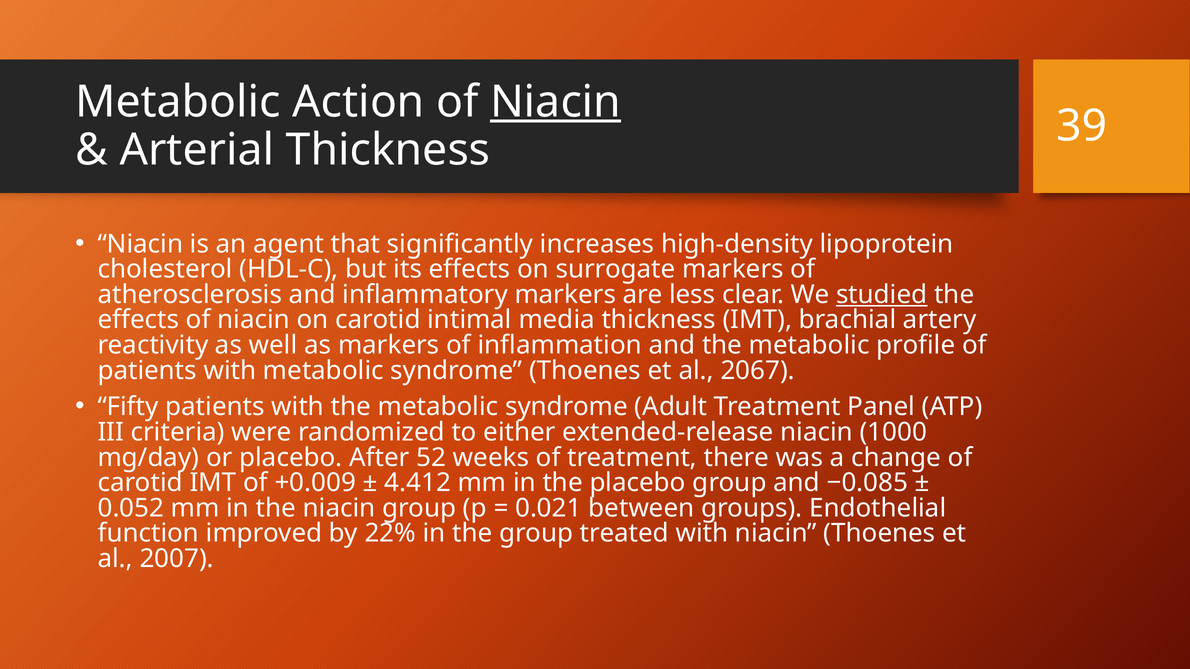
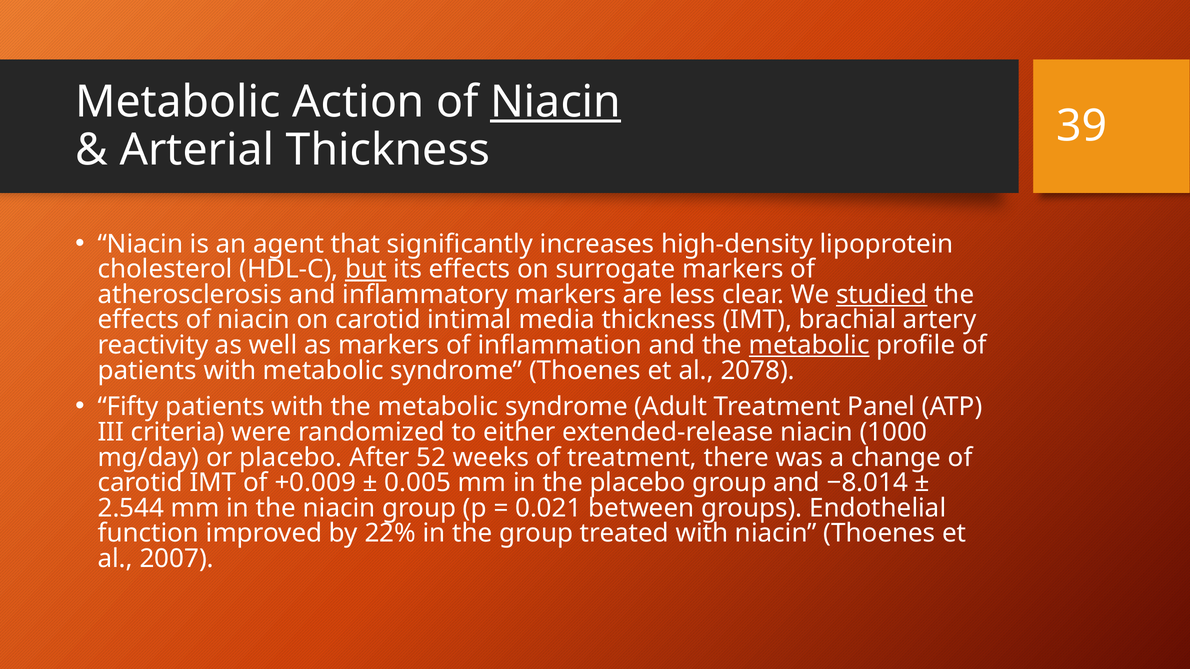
but underline: none -> present
metabolic at (809, 345) underline: none -> present
2067: 2067 -> 2078
4.412: 4.412 -> 0.005
−0.085: −0.085 -> −8.014
0.052: 0.052 -> 2.544
